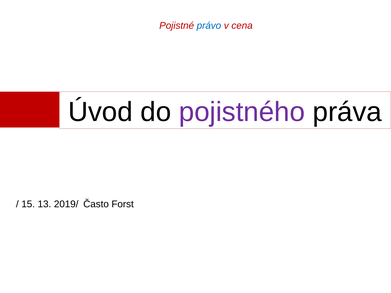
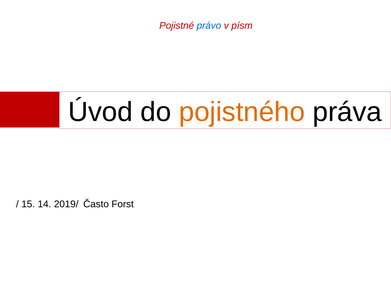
cena: cena -> písm
pojistného colour: purple -> orange
13: 13 -> 14
